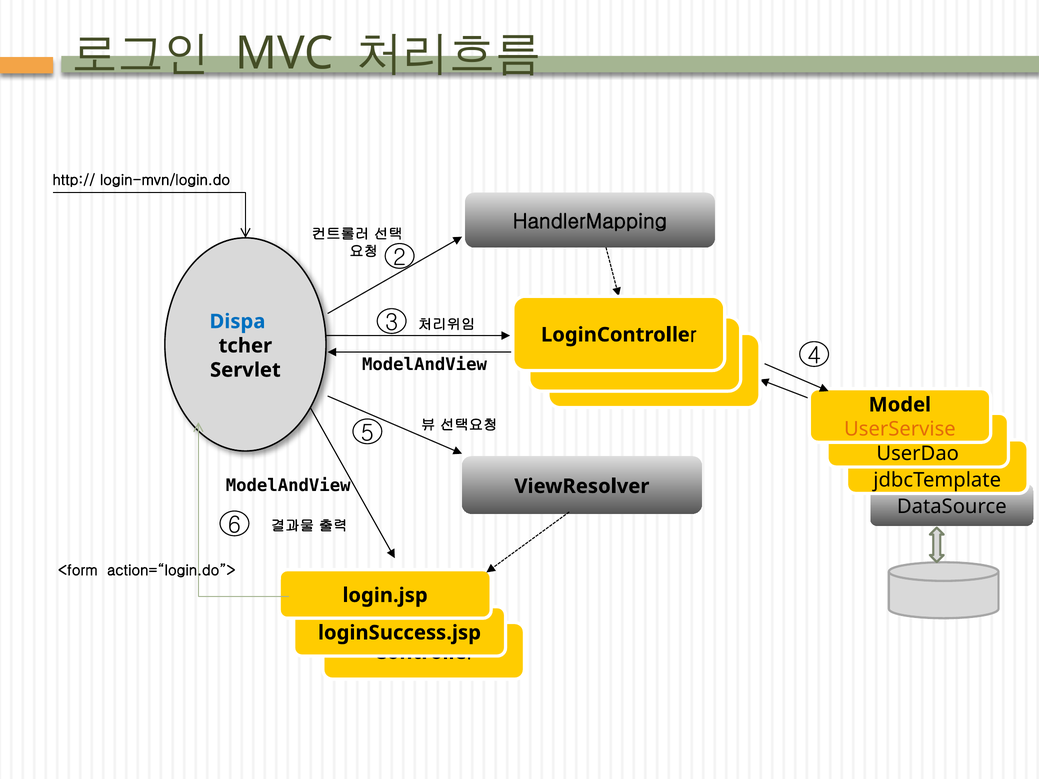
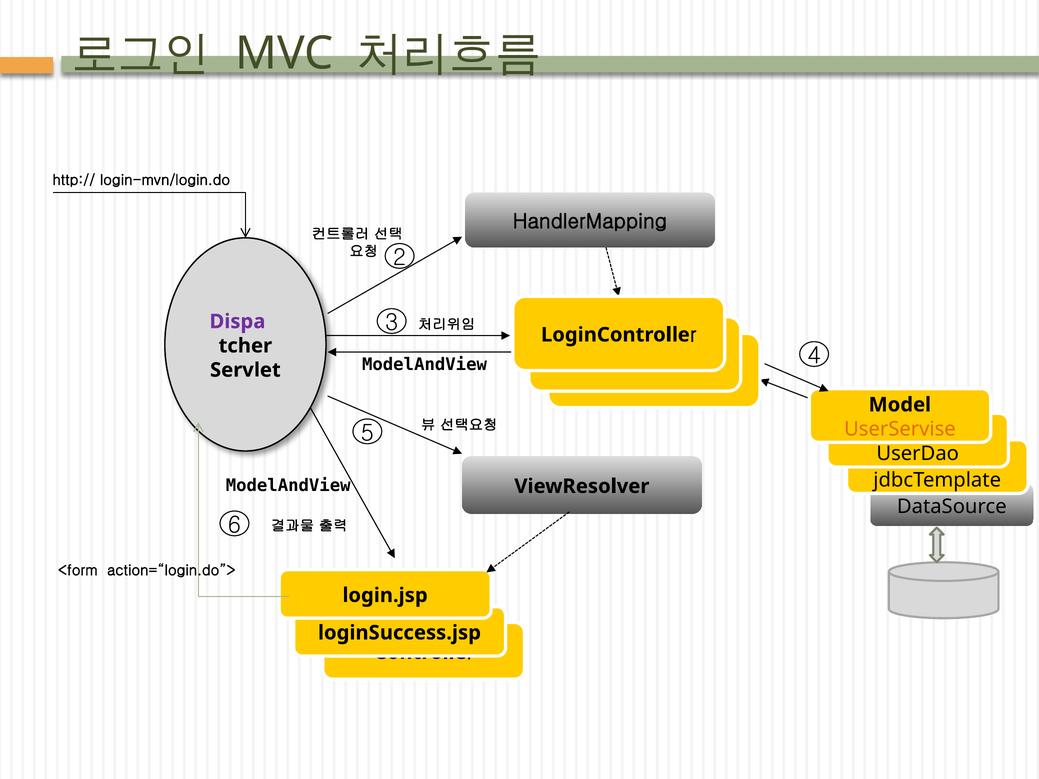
Dispa colour: blue -> purple
